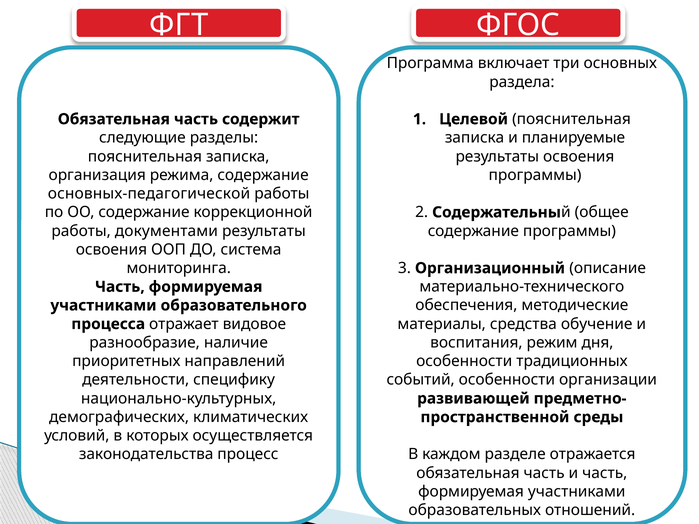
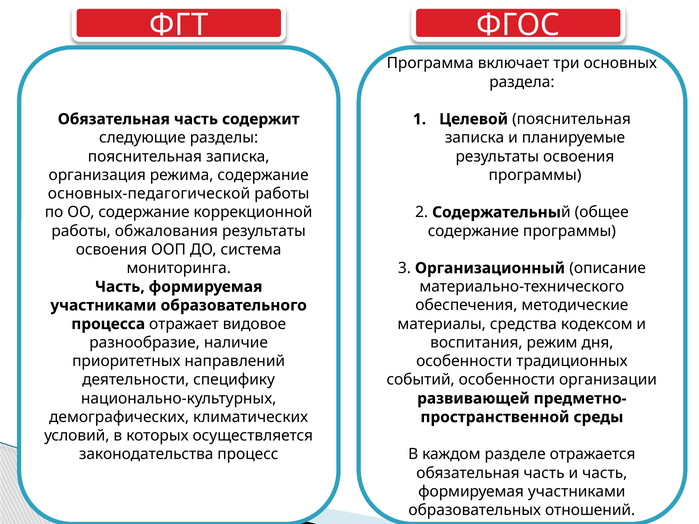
документами: документами -> обжалования
обучение: обучение -> кодексом
